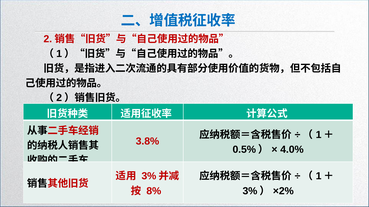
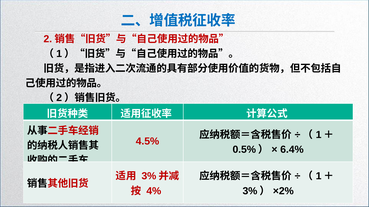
3.8%: 3.8% -> 4.5%
4.0%: 4.0% -> 6.4%
8%: 8% -> 4%
